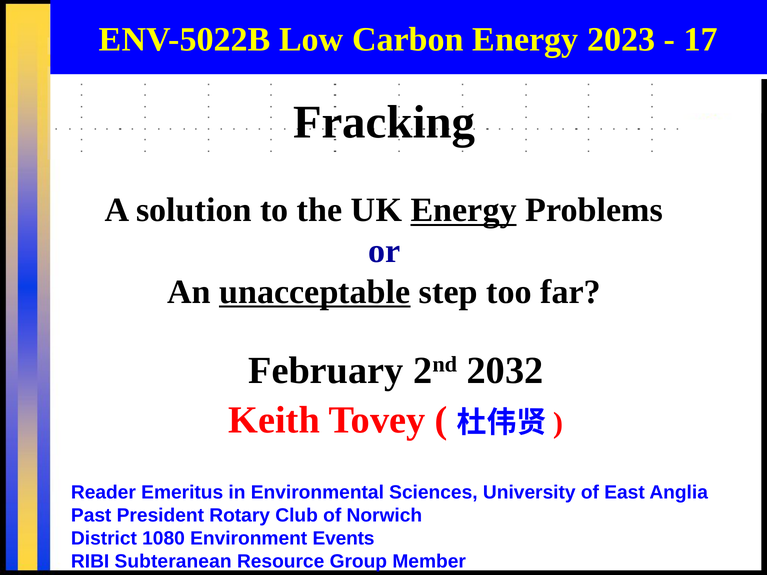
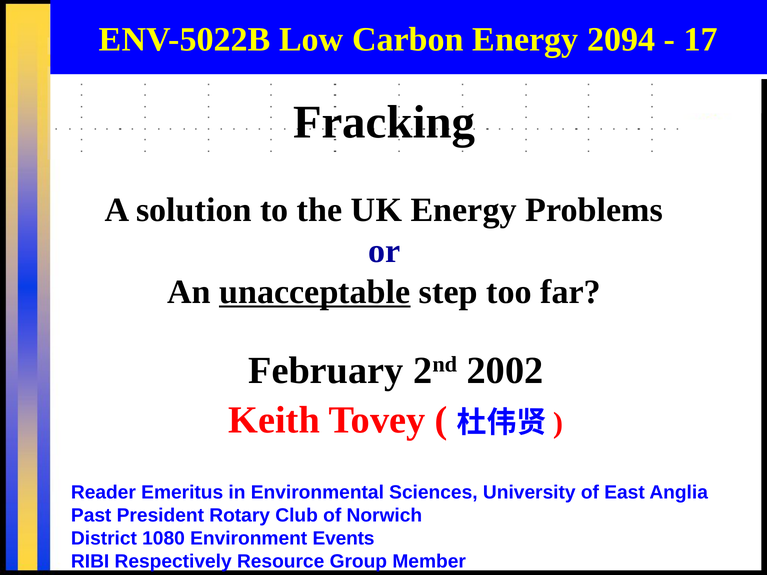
2023: 2023 -> 2094
Energy at (464, 210) underline: present -> none
2032: 2032 -> 2002
Subteranean: Subteranean -> Respectively
